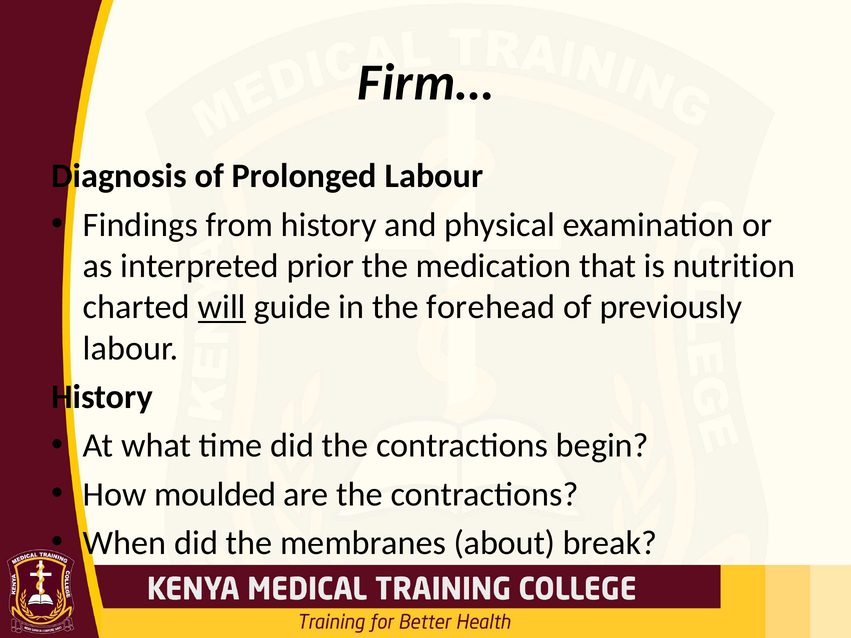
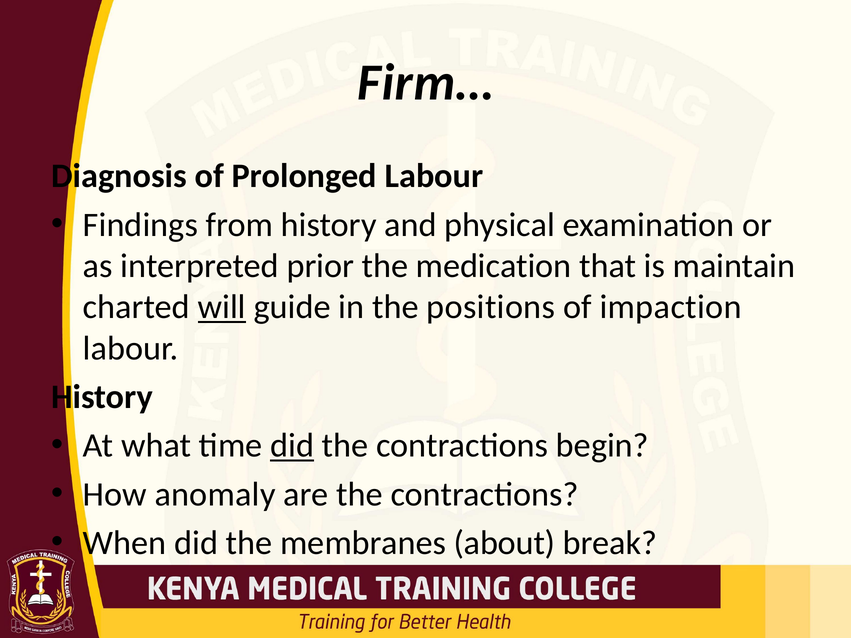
nutrition: nutrition -> maintain
forehead: forehead -> positions
previously: previously -> impaction
did at (292, 446) underline: none -> present
moulded: moulded -> anomaly
